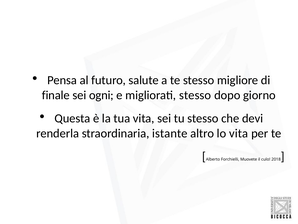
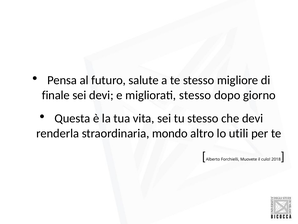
sei ogni: ogni -> devi
istante: istante -> mondo
lo vita: vita -> utili
